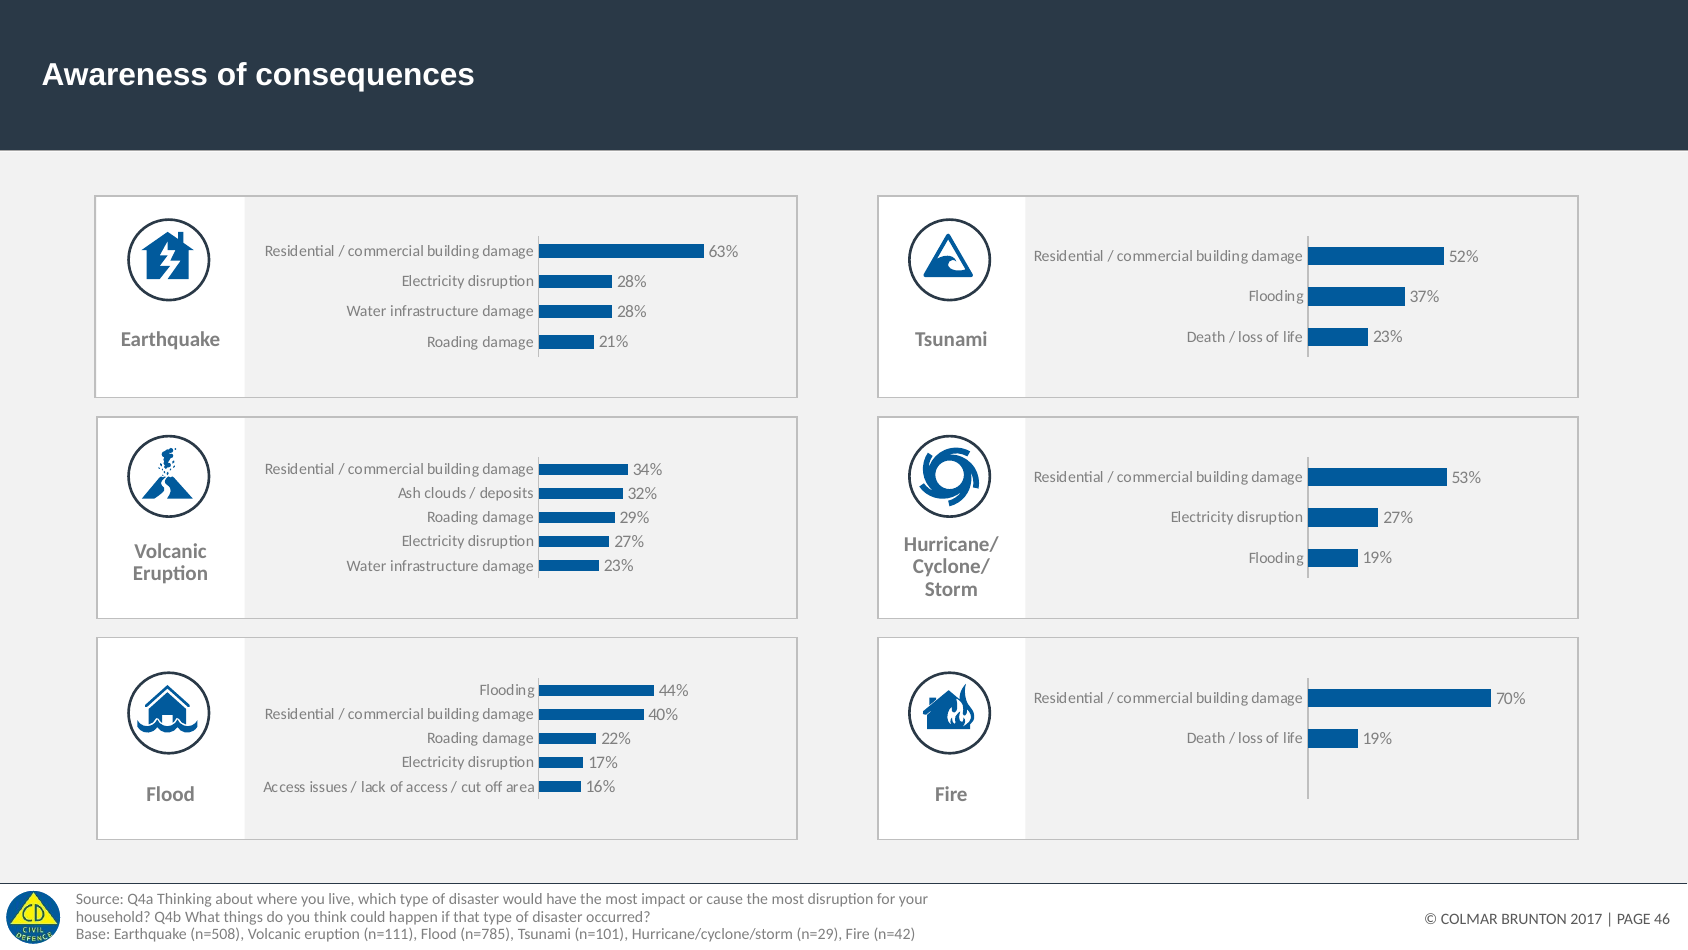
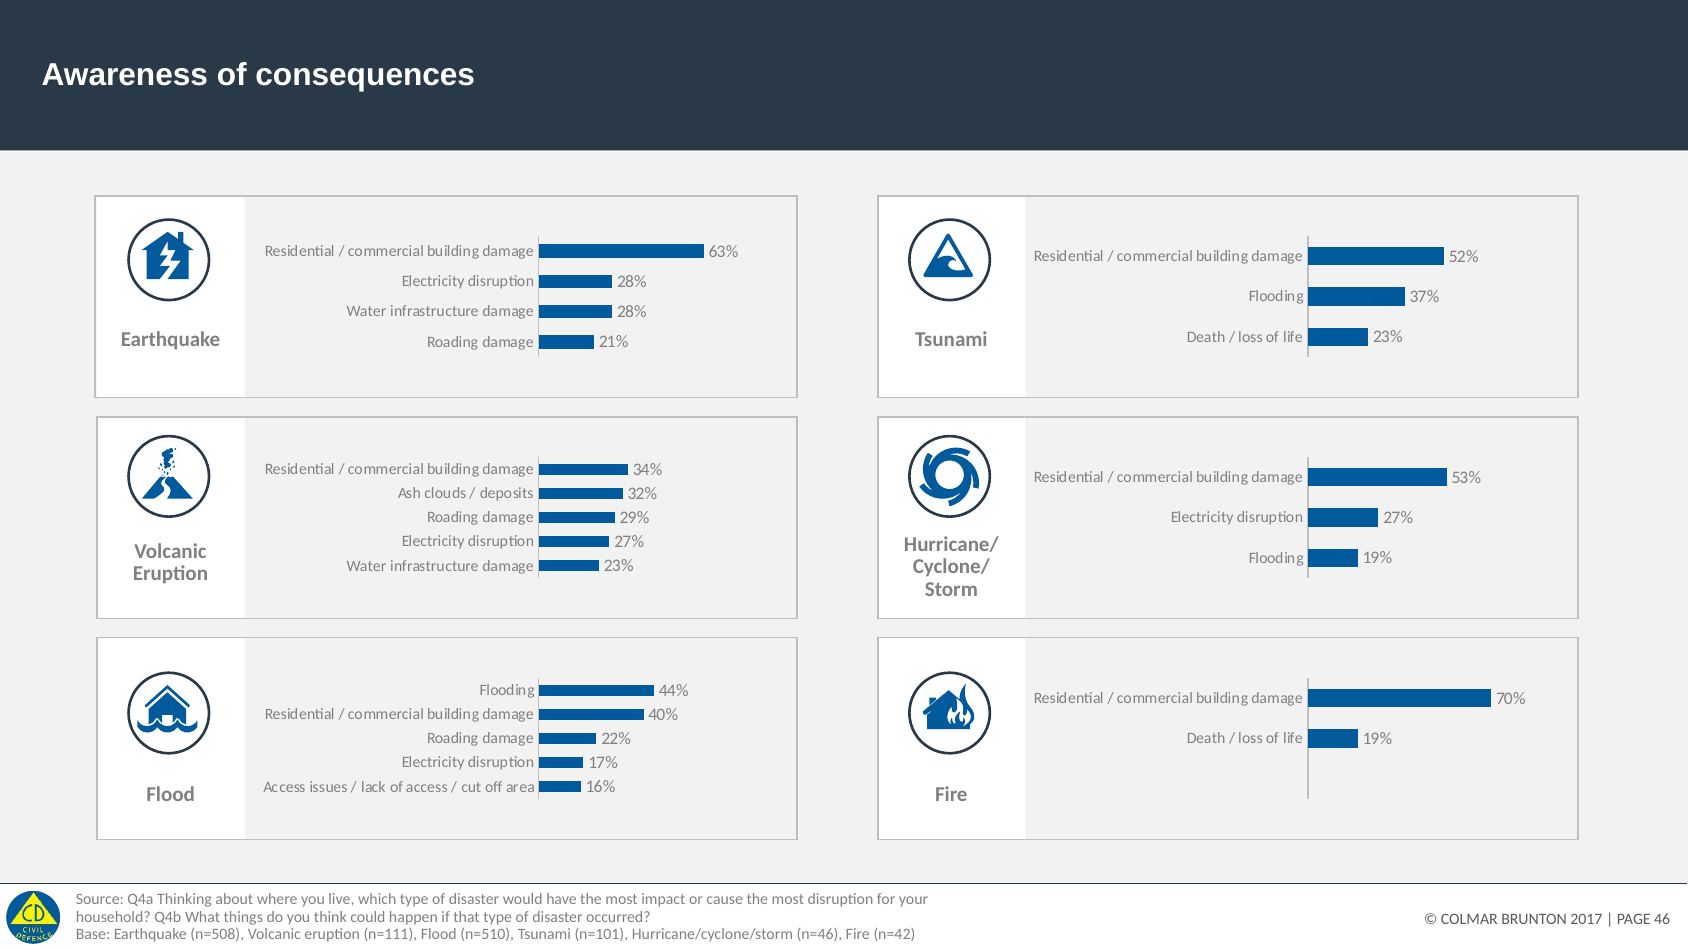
n=785: n=785 -> n=510
n=29: n=29 -> n=46
